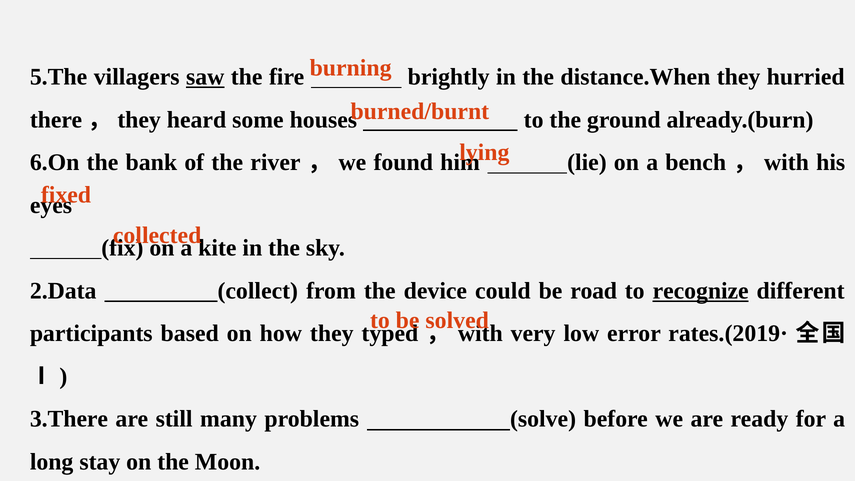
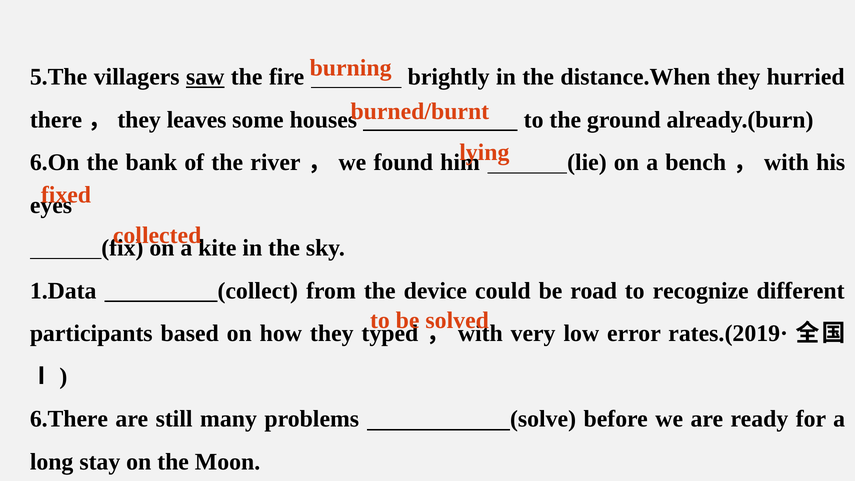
heard: heard -> leaves
2.Data: 2.Data -> 1.Data
recognize underline: present -> none
3.There: 3.There -> 6.There
